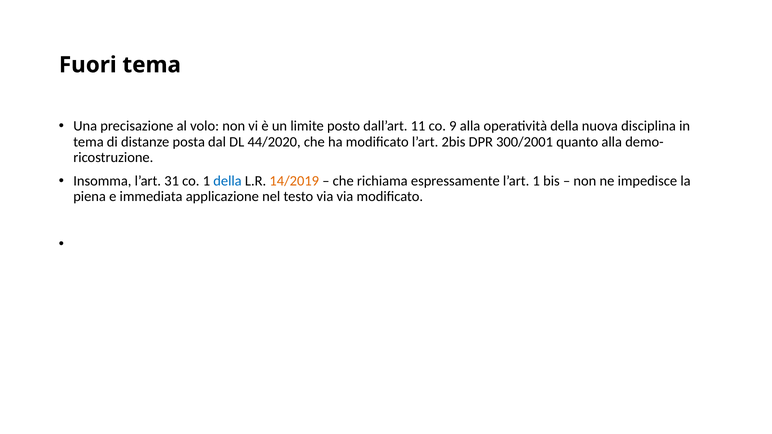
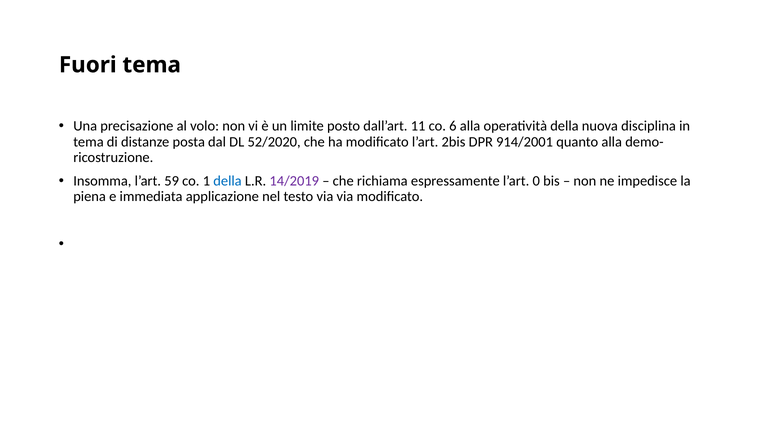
9: 9 -> 6
44/2020: 44/2020 -> 52/2020
300/2001: 300/2001 -> 914/2001
31: 31 -> 59
14/2019 colour: orange -> purple
l’art 1: 1 -> 0
